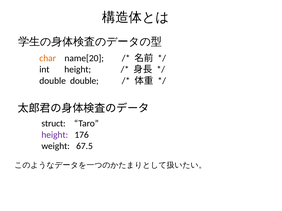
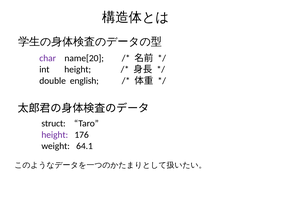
char colour: orange -> purple
double double: double -> english
67.5: 67.5 -> 64.1
